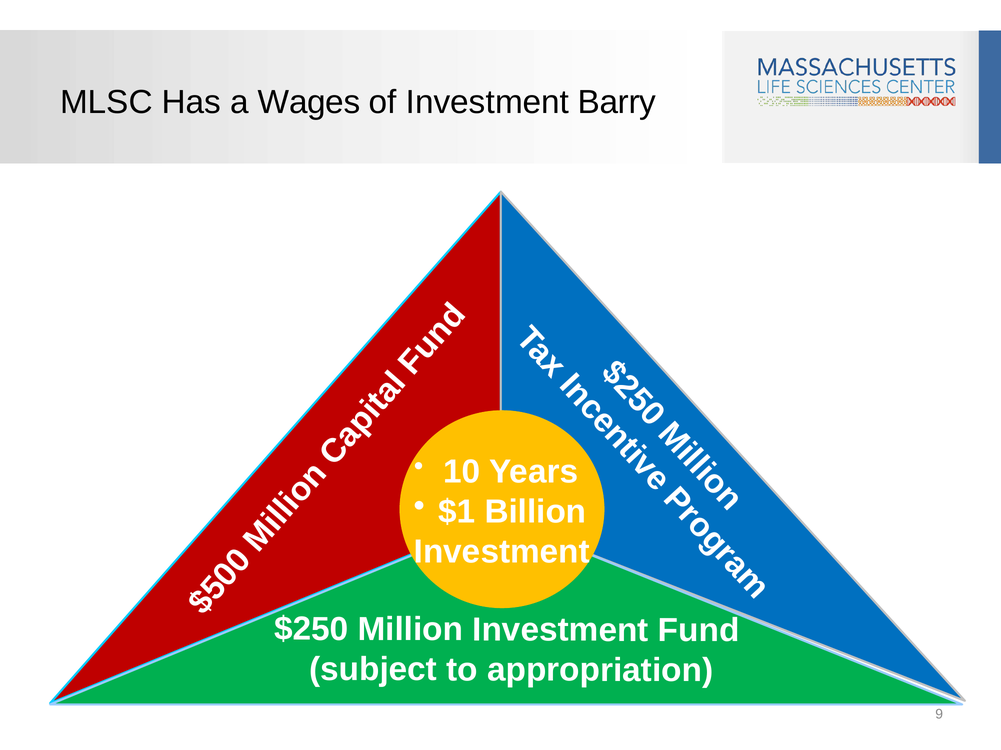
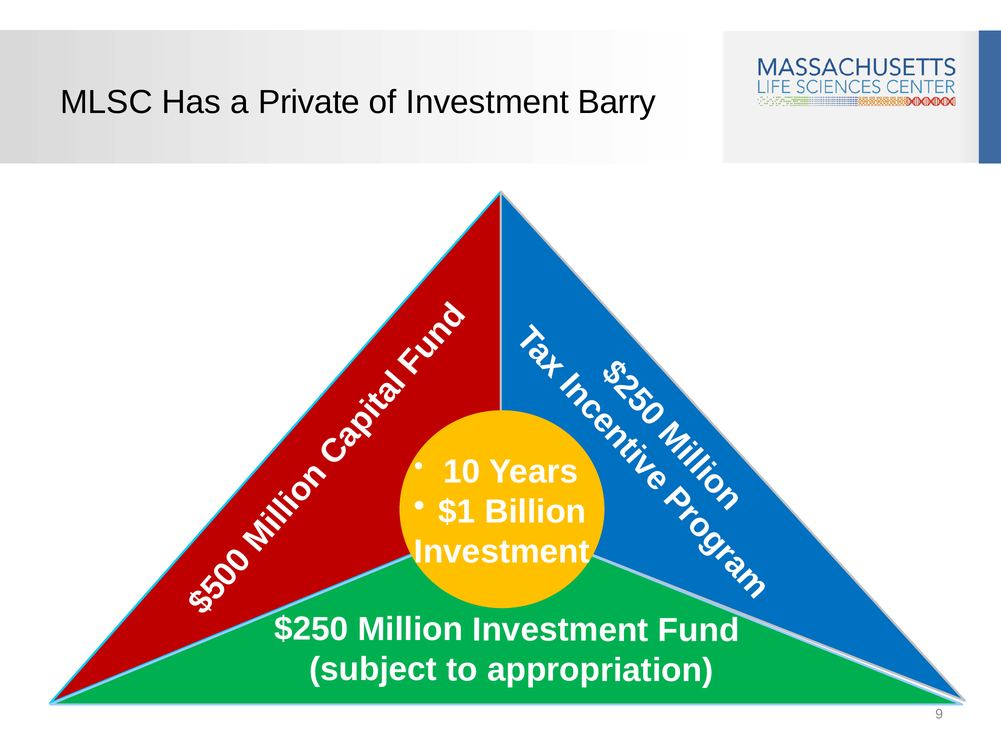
Wages: Wages -> Private
